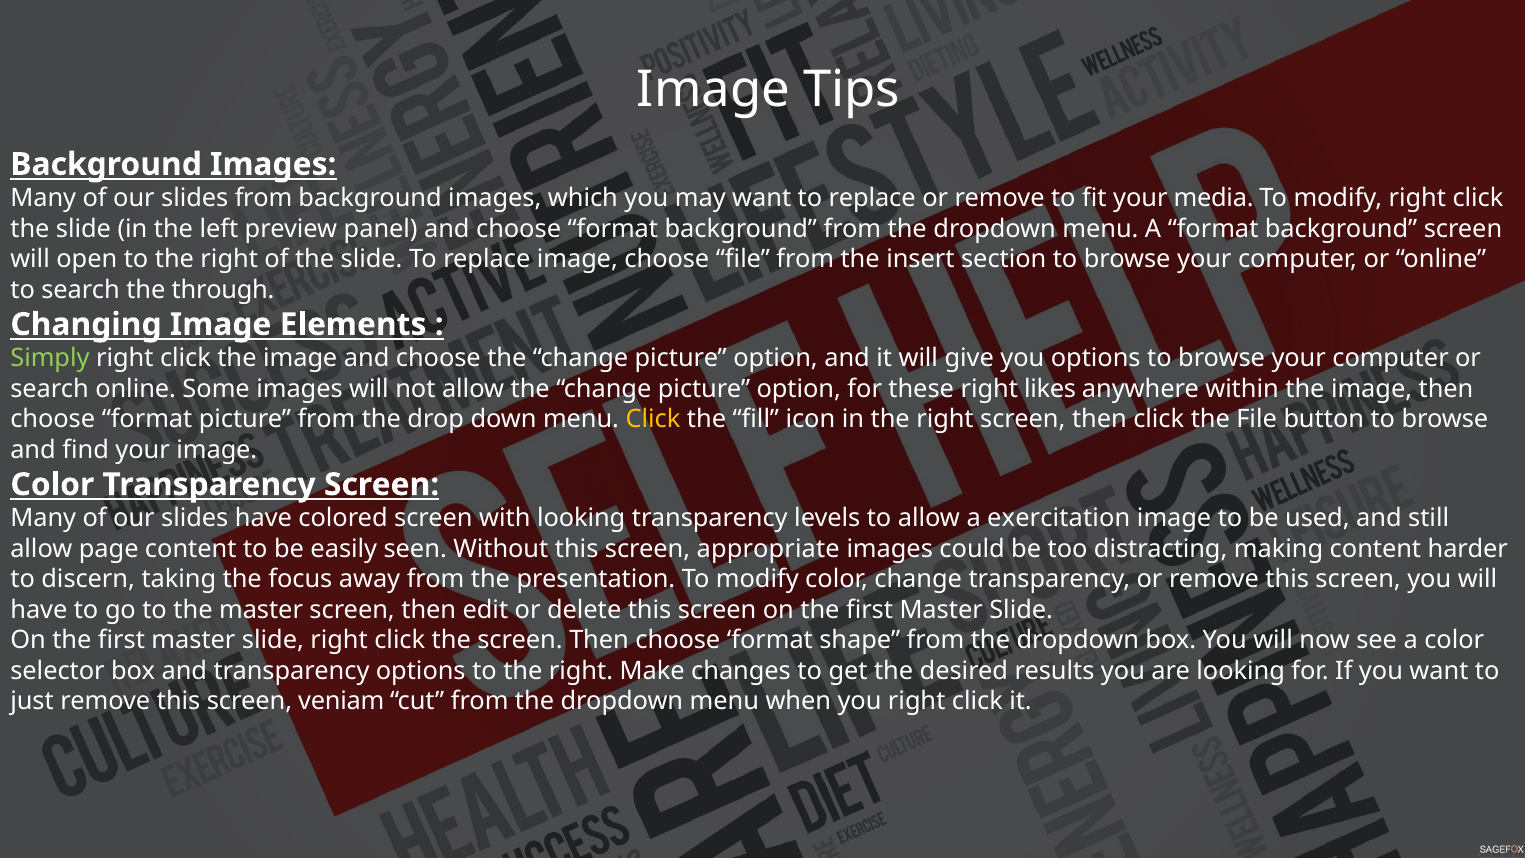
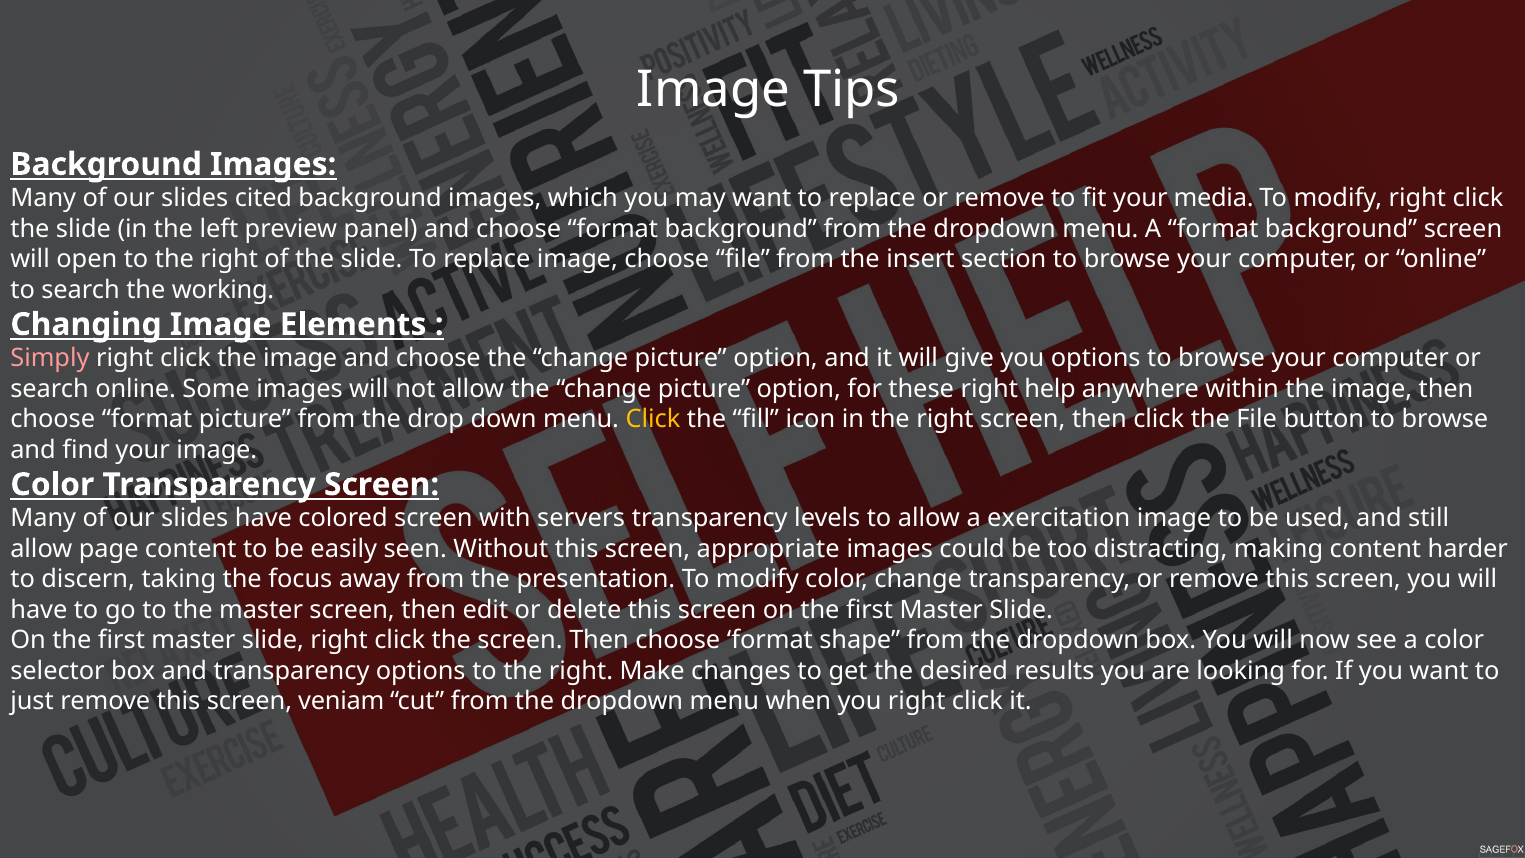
slides from: from -> cited
through: through -> working
Simply colour: light green -> pink
likes: likes -> help
with looking: looking -> servers
